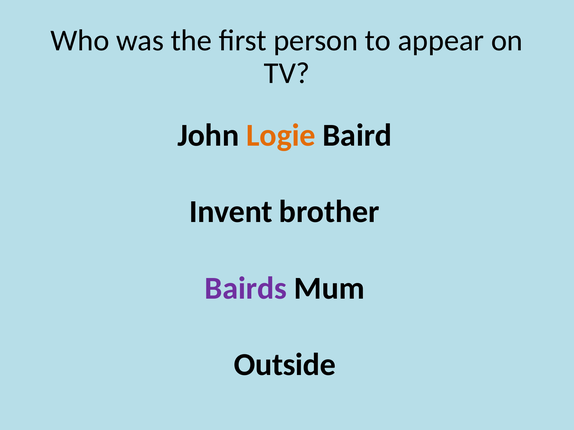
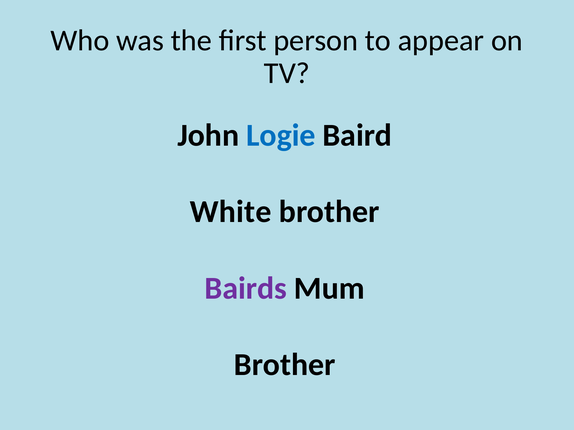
Logie colour: orange -> blue
Invent: Invent -> White
Outside at (285, 365): Outside -> Brother
